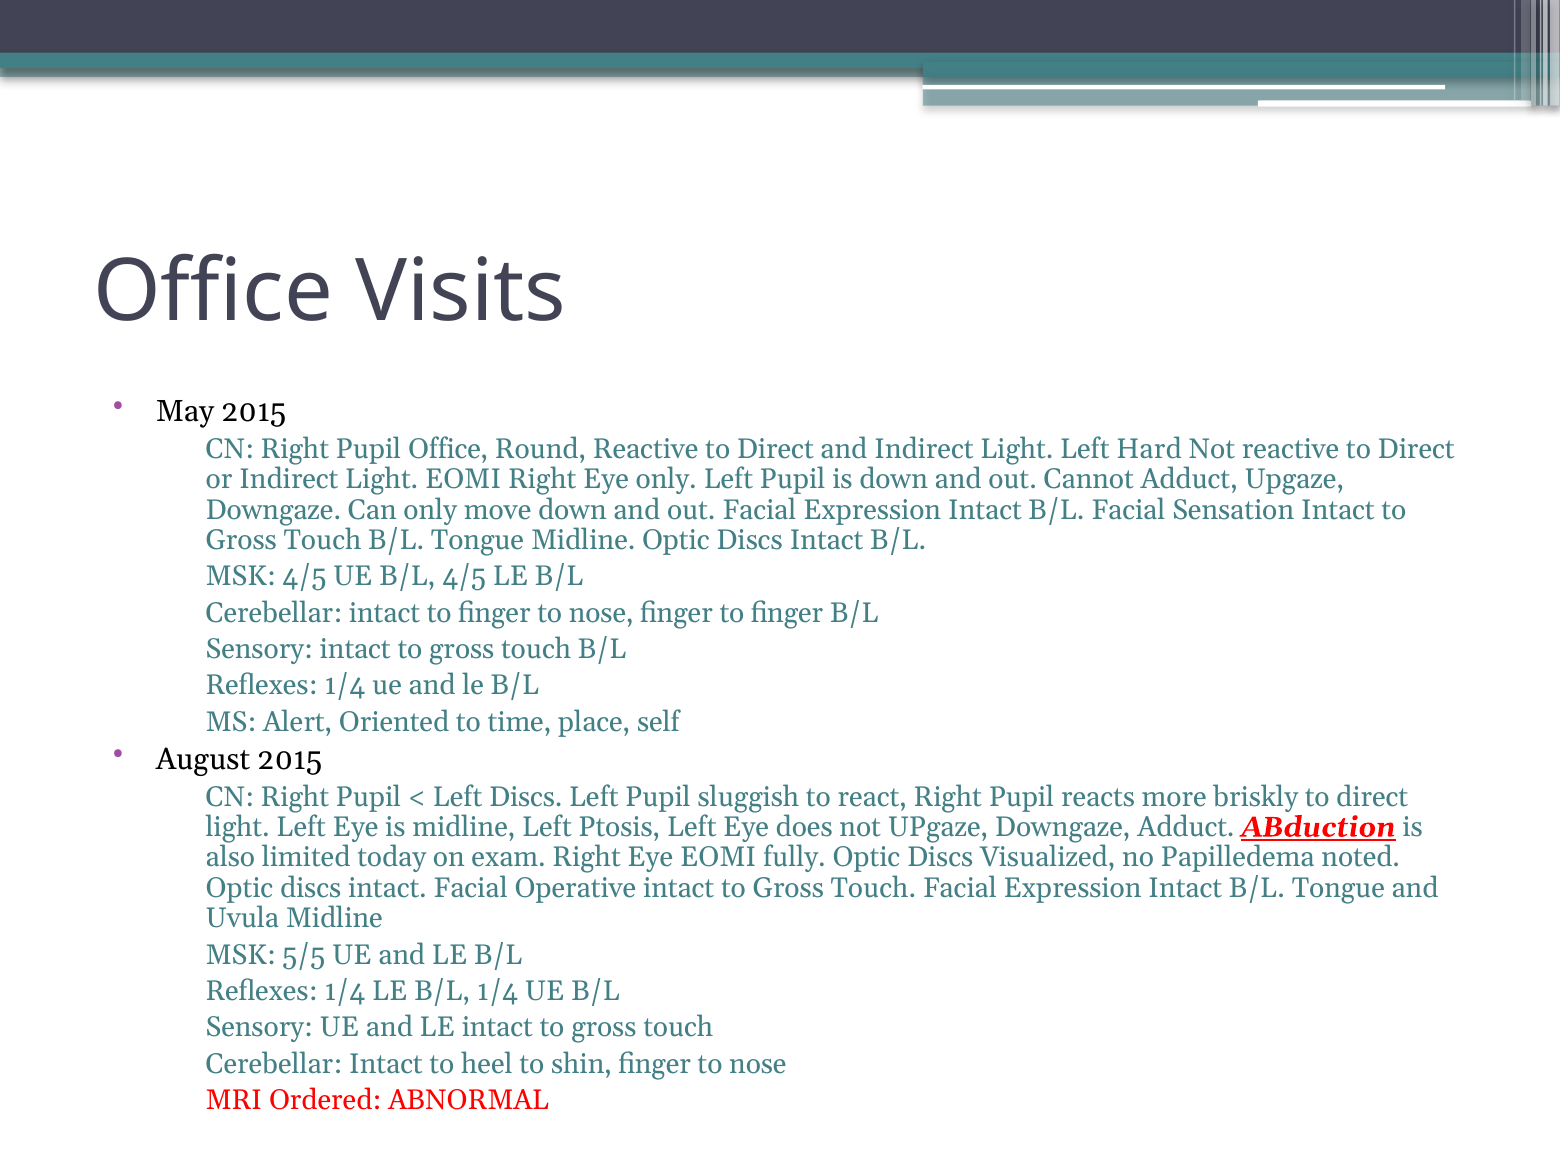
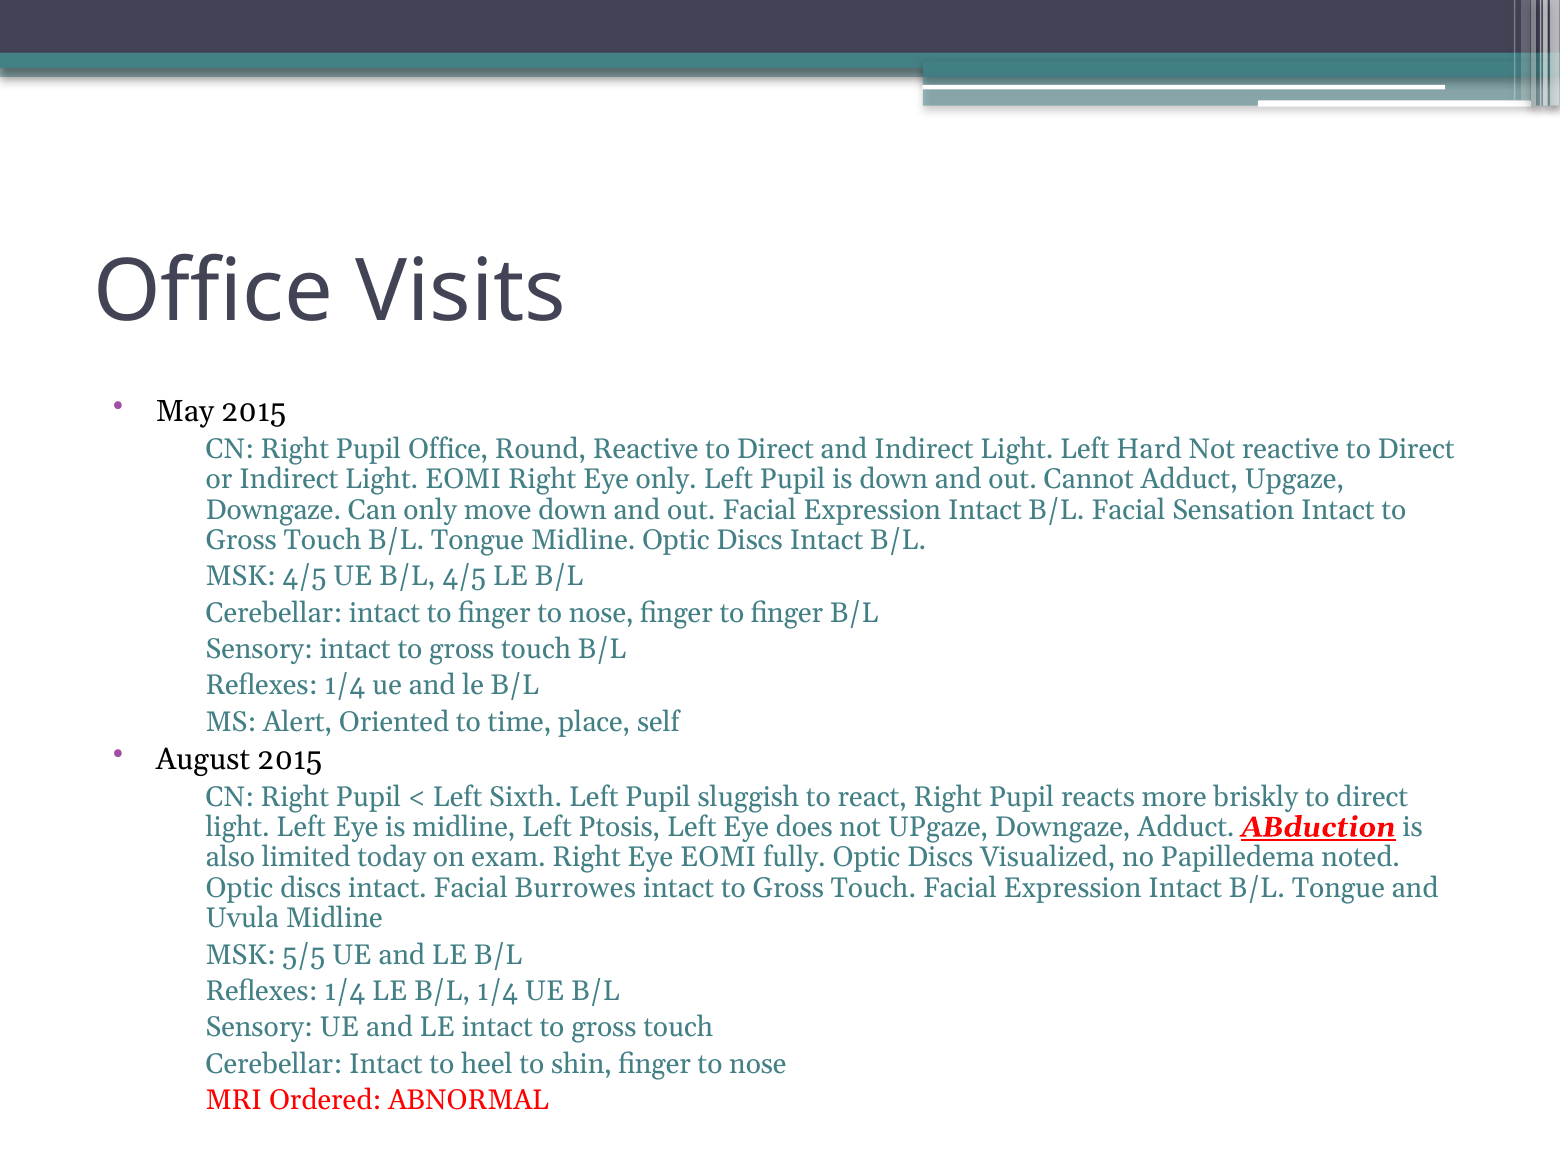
Left Discs: Discs -> Sixth
Operative: Operative -> Burrowes
